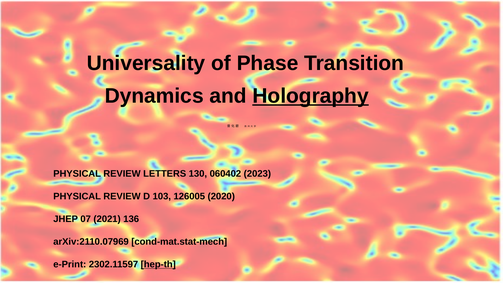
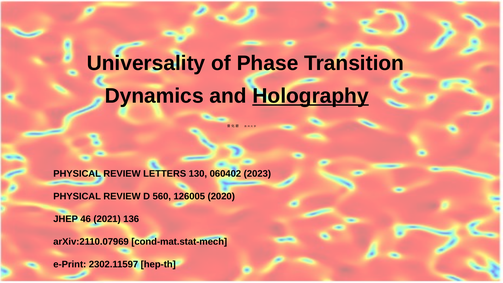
103: 103 -> 560
07: 07 -> 46
hep-th underline: present -> none
